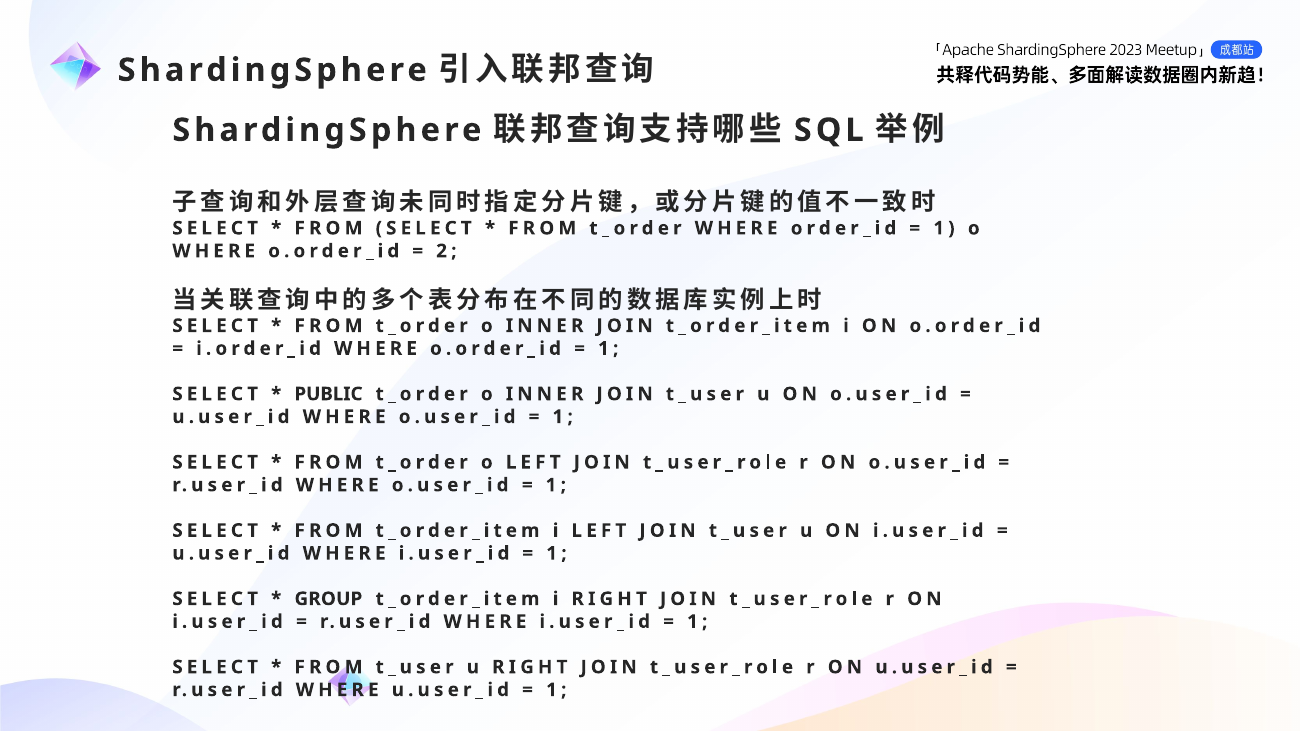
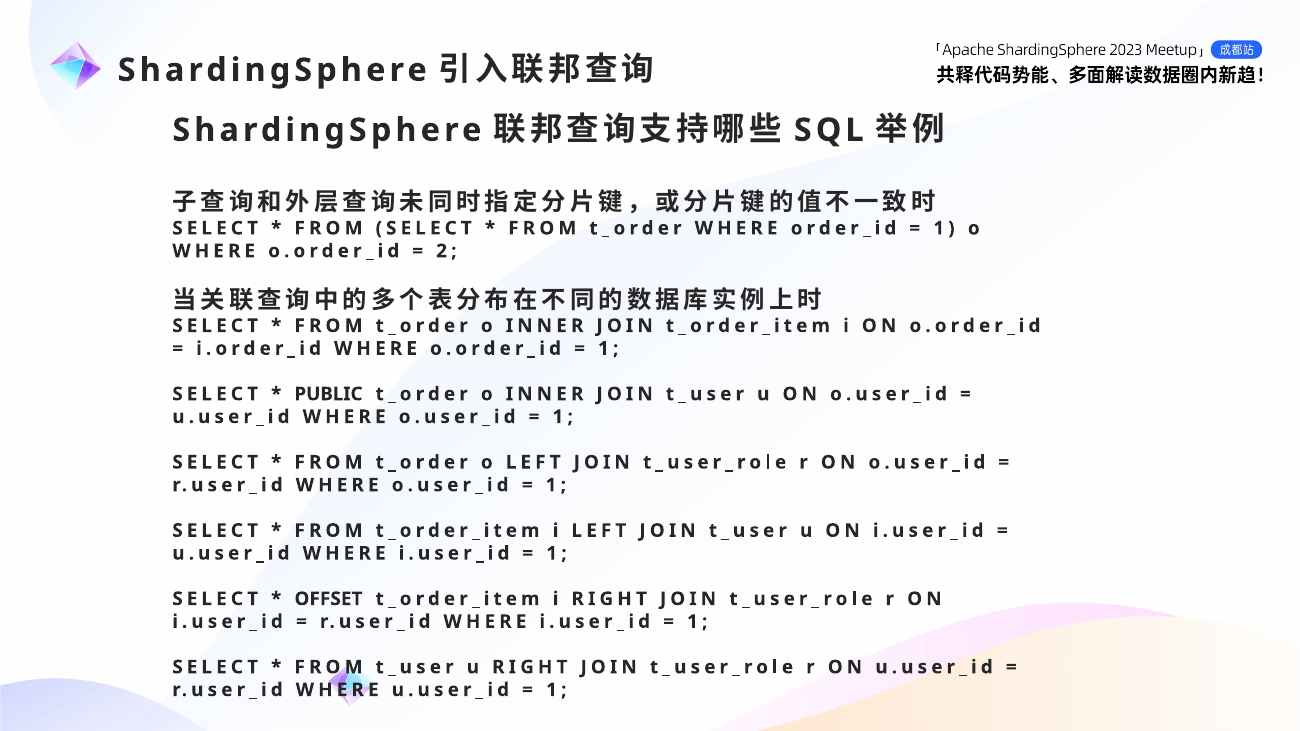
GROUP: GROUP -> OFFSET
